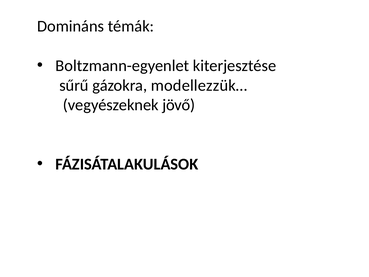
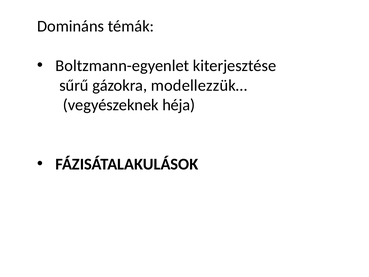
jövő: jövő -> héja
